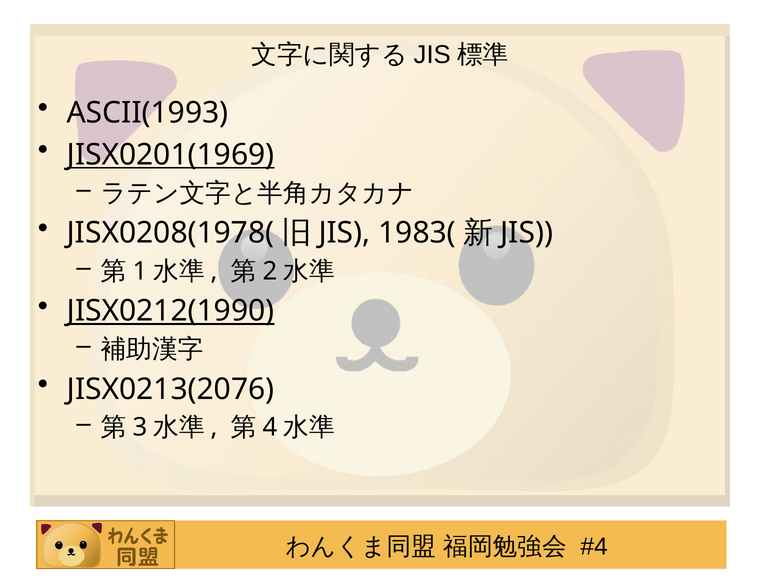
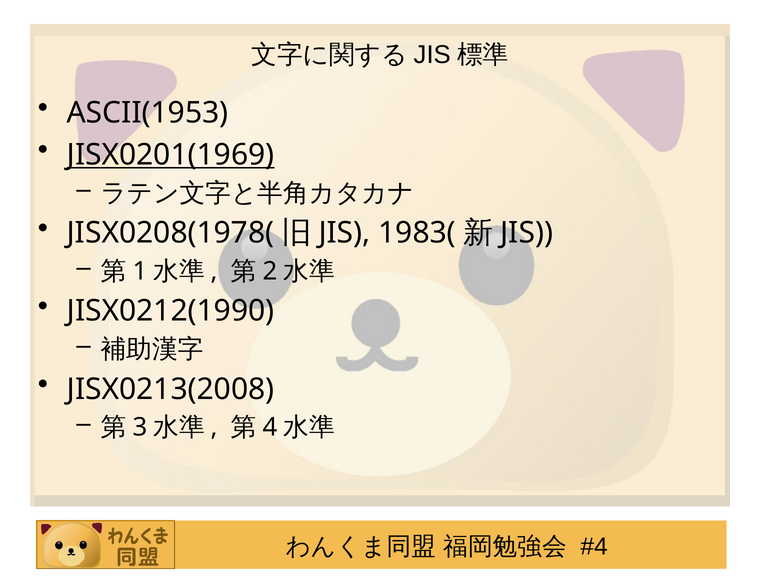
ASCII(1993: ASCII(1993 -> ASCII(1953
JISX0212(1990 underline: present -> none
JISX0213(2076: JISX0213(2076 -> JISX0213(2008
